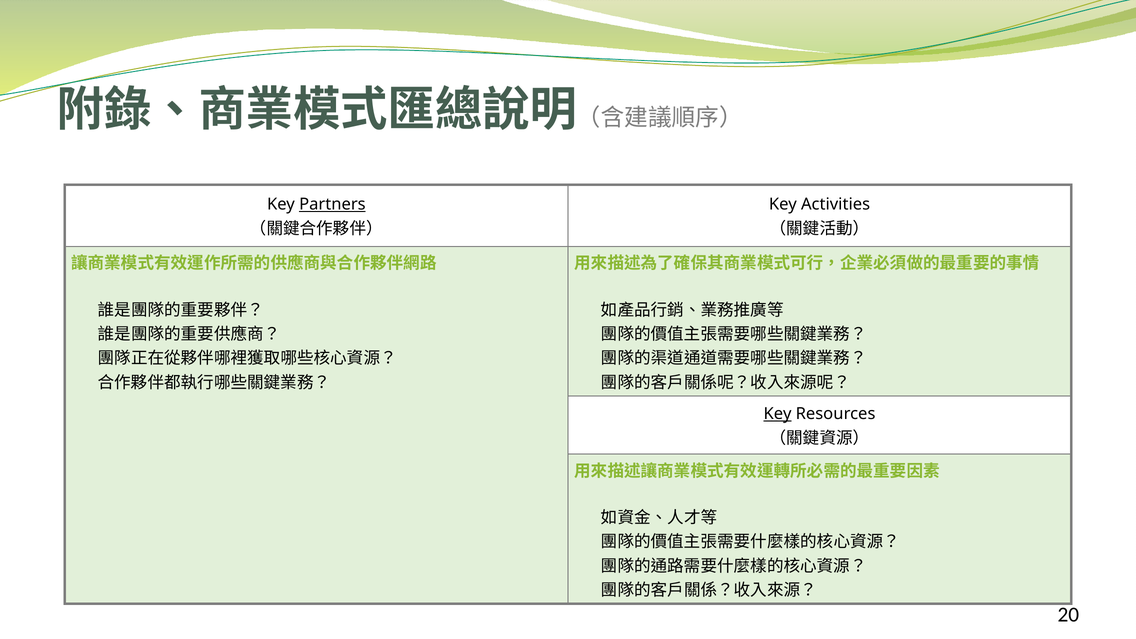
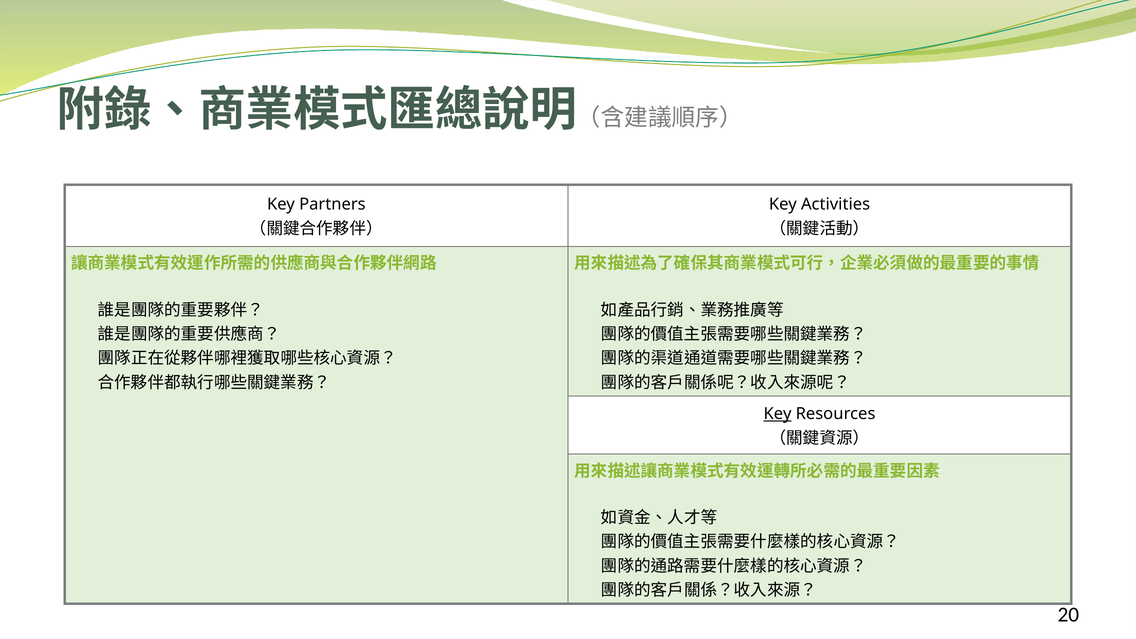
Partners underline: present -> none
